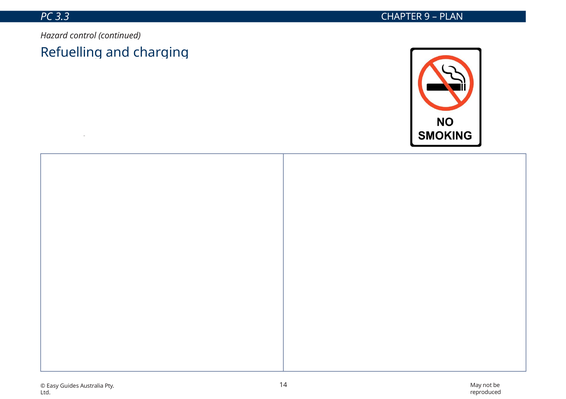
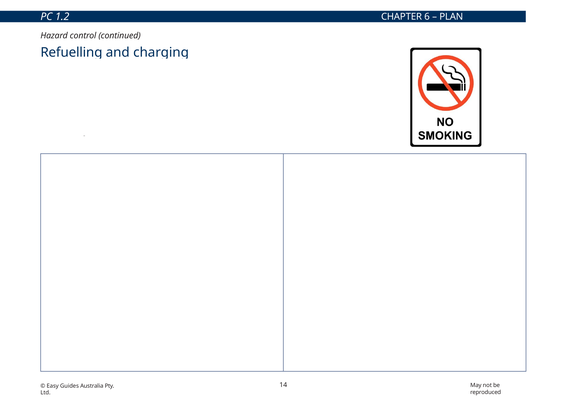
3.3: 3.3 -> 1.2
9: 9 -> 6
